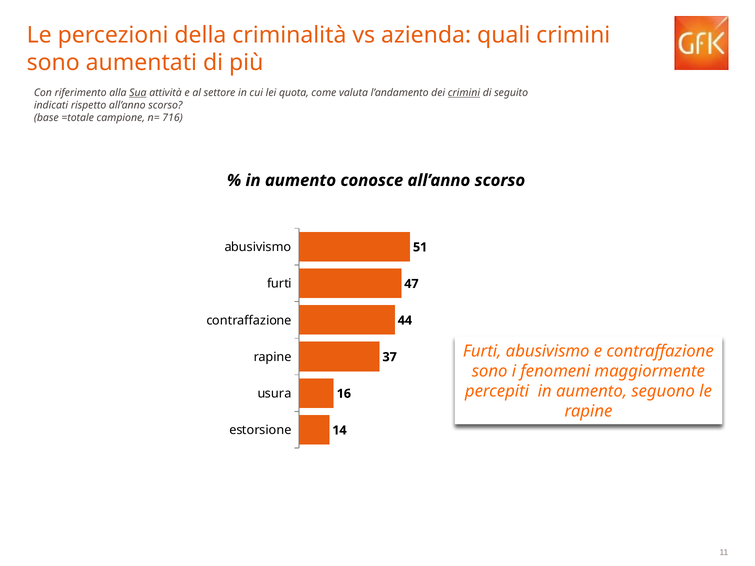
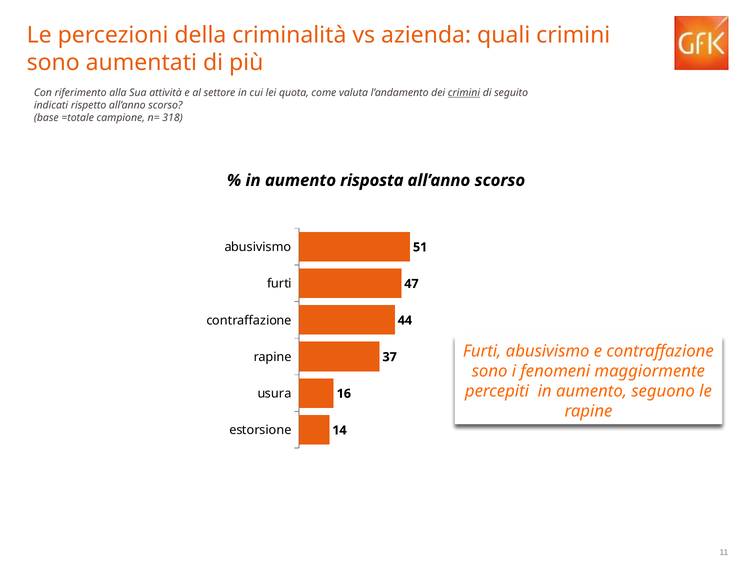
Sua underline: present -> none
716: 716 -> 318
conosce: conosce -> risposta
